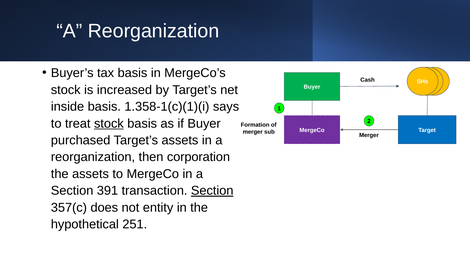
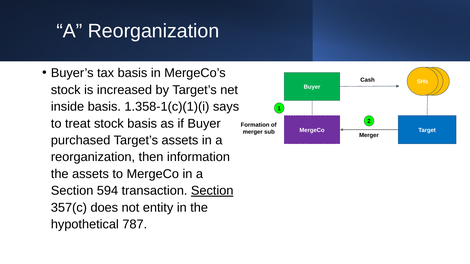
stock at (109, 124) underline: present -> none
corporation: corporation -> information
391: 391 -> 594
251: 251 -> 787
